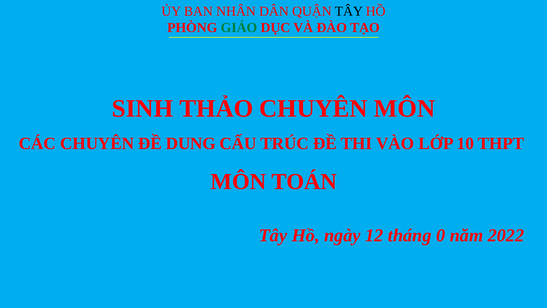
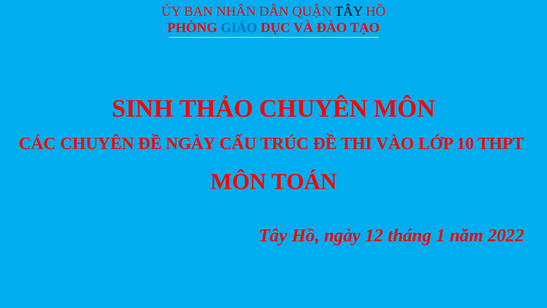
GIÁO colour: green -> blue
ĐỀ DUNG: DUNG -> NGÀY
0: 0 -> 1
